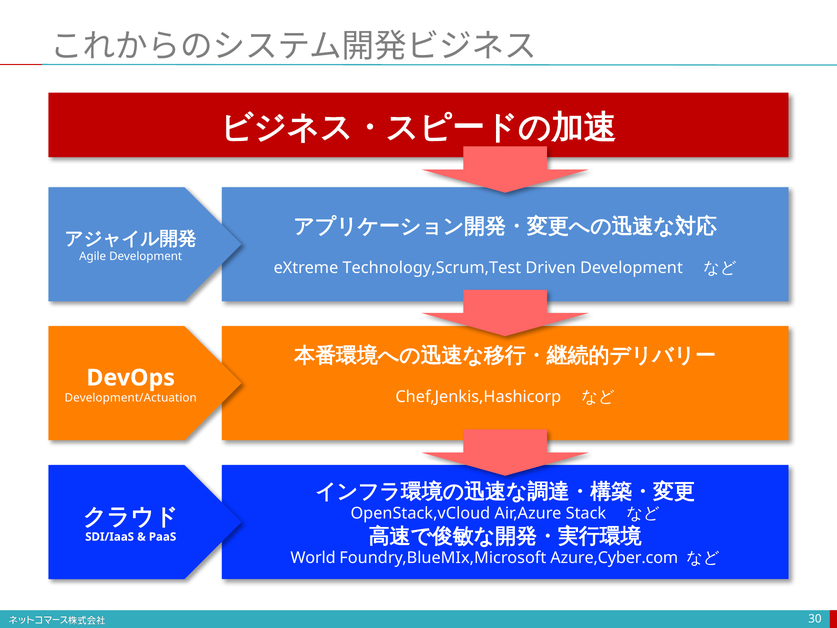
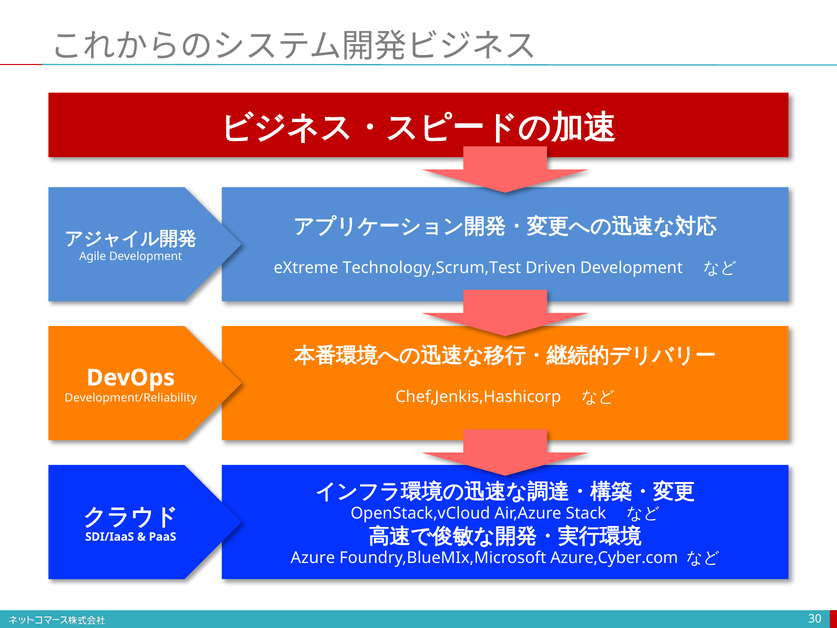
Development/Actuation: Development/Actuation -> Development/Reliability
World: World -> Azure
